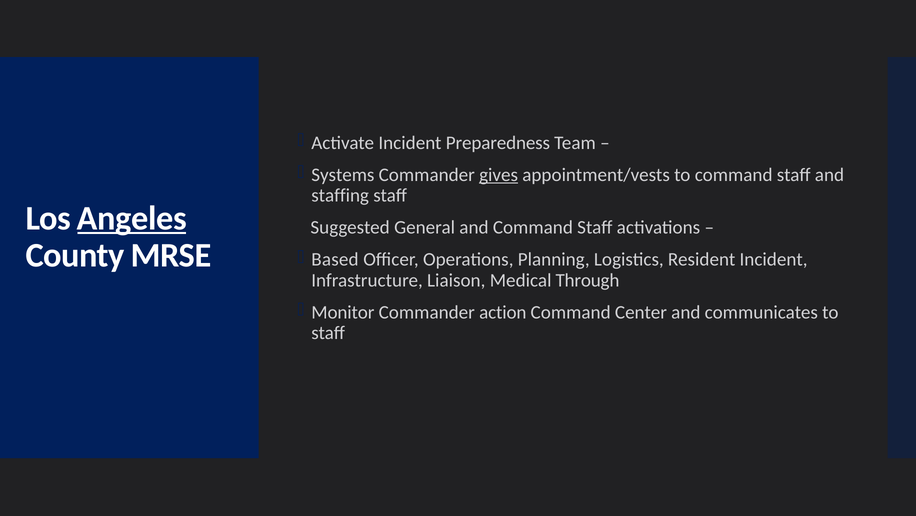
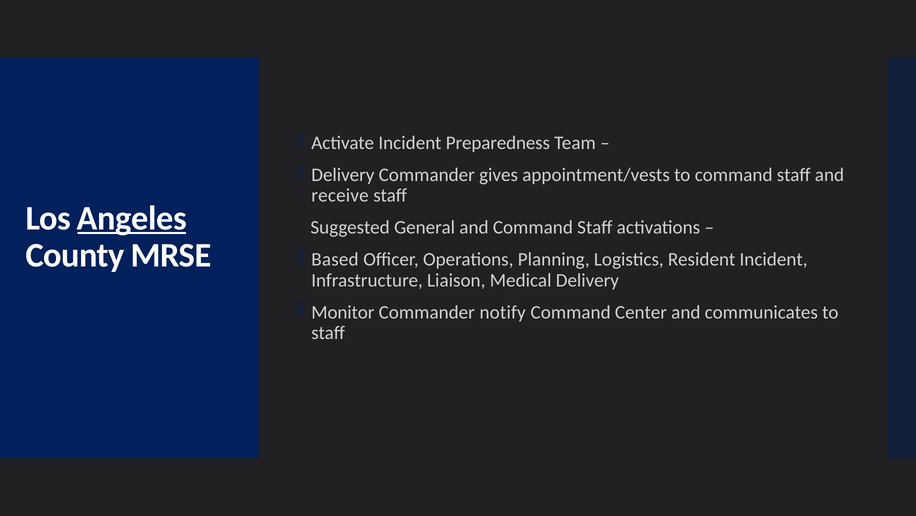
Systems at (343, 175): Systems -> Delivery
gives underline: present -> none
staffing: staffing -> receive
Medical Through: Through -> Delivery
action: action -> notify
